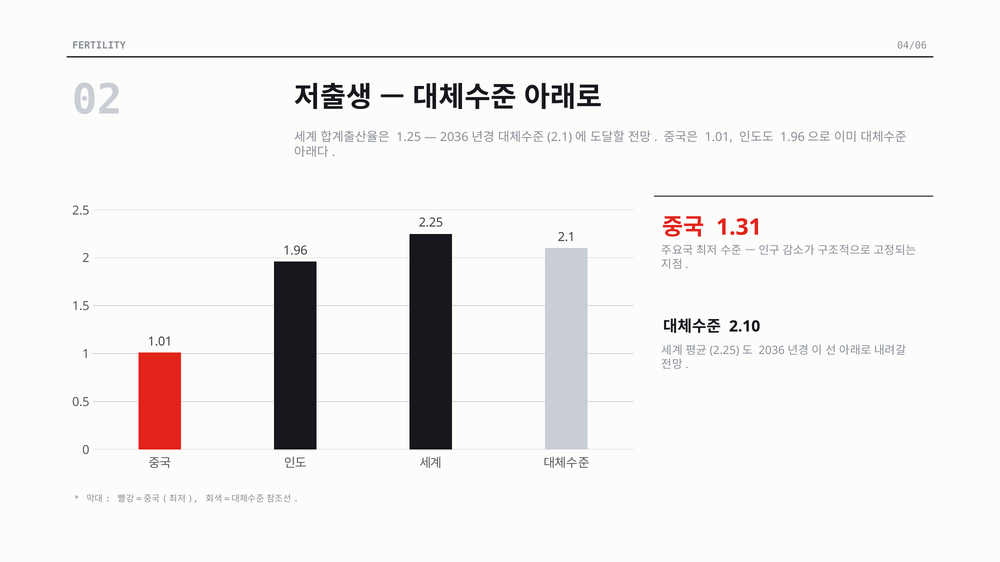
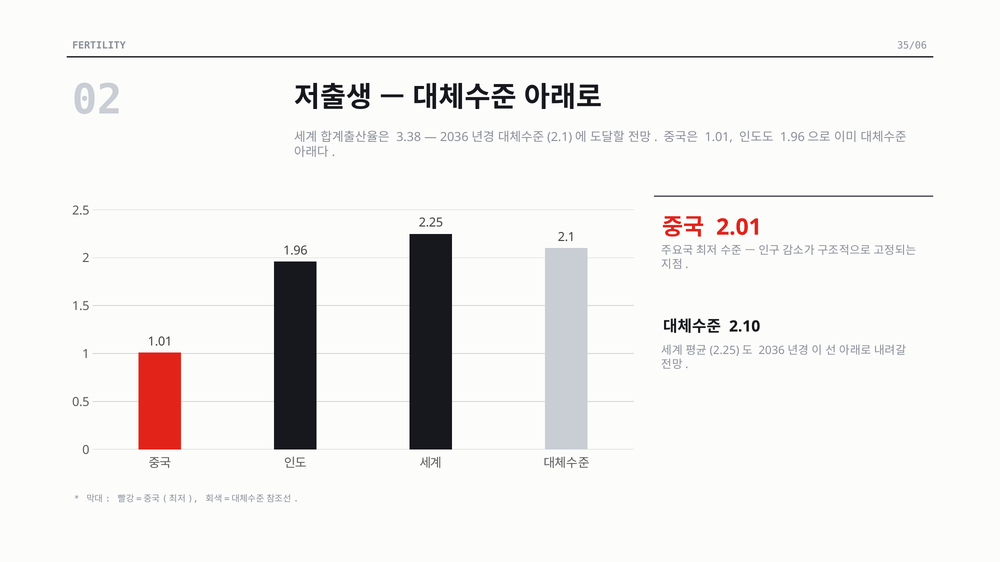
04/06: 04/06 -> 35/06
1.25: 1.25 -> 3.38
1.31: 1.31 -> 2.01
